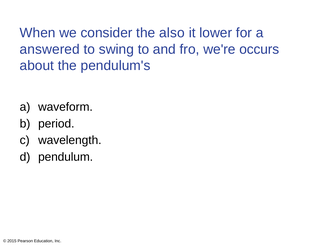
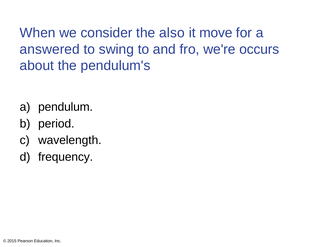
lower: lower -> move
waveform: waveform -> pendulum
pendulum: pendulum -> frequency
